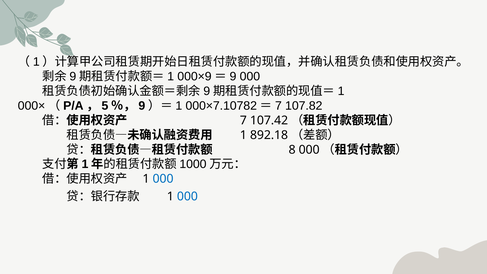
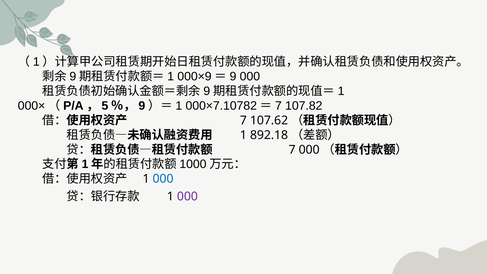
107.42: 107.42 -> 107.62
8 at (292, 150): 8 -> 7
000 at (187, 196) colour: blue -> purple
